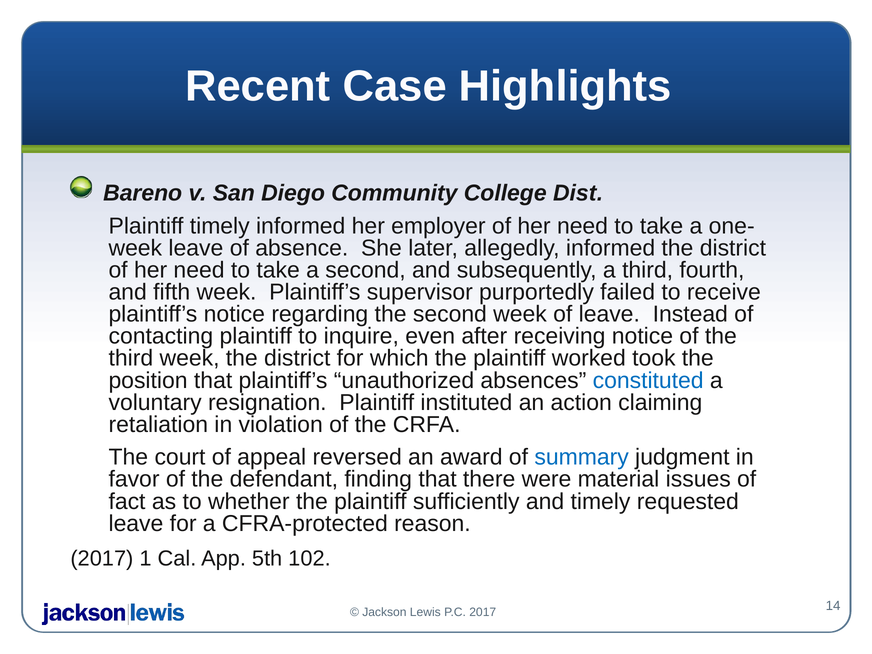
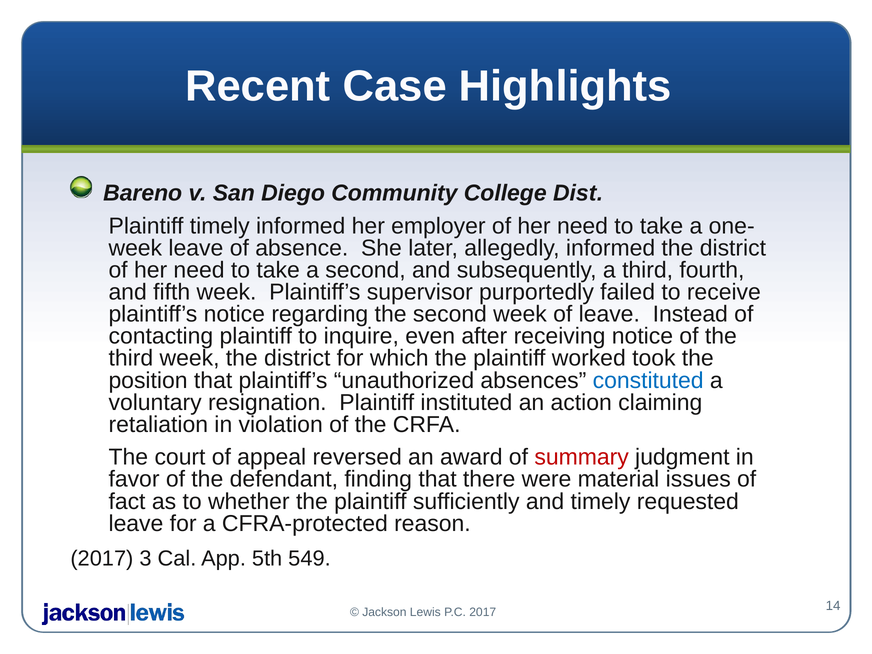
summary colour: blue -> red
1: 1 -> 3
102: 102 -> 549
